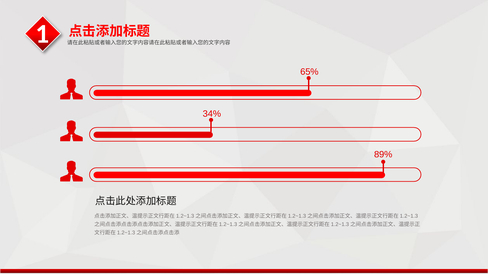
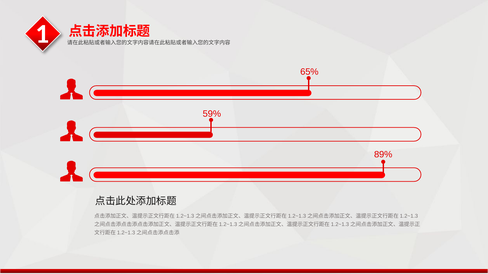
34%: 34% -> 59%
